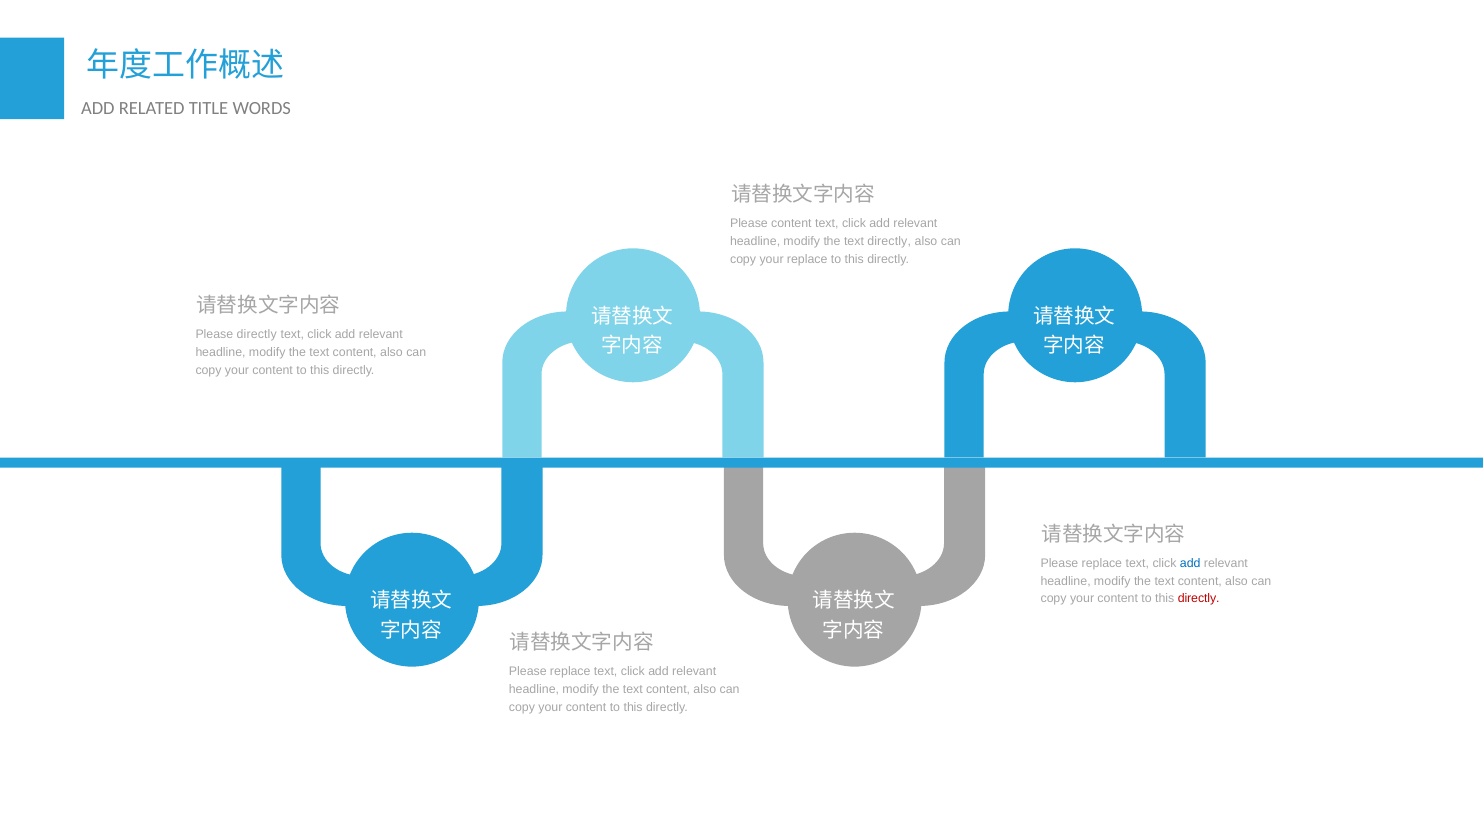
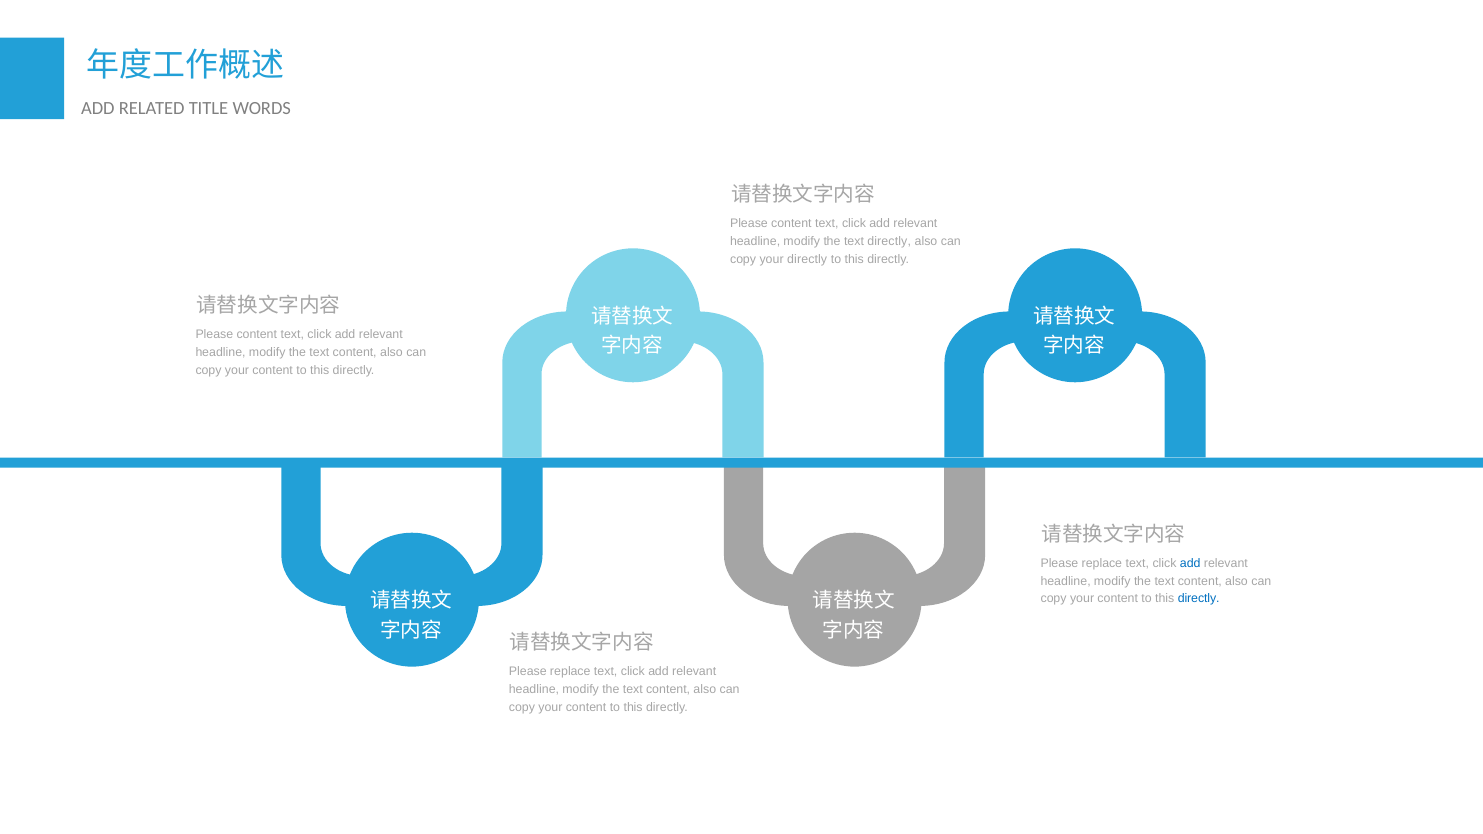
your replace: replace -> directly
directly at (257, 335): directly -> content
directly at (1199, 599) colour: red -> blue
